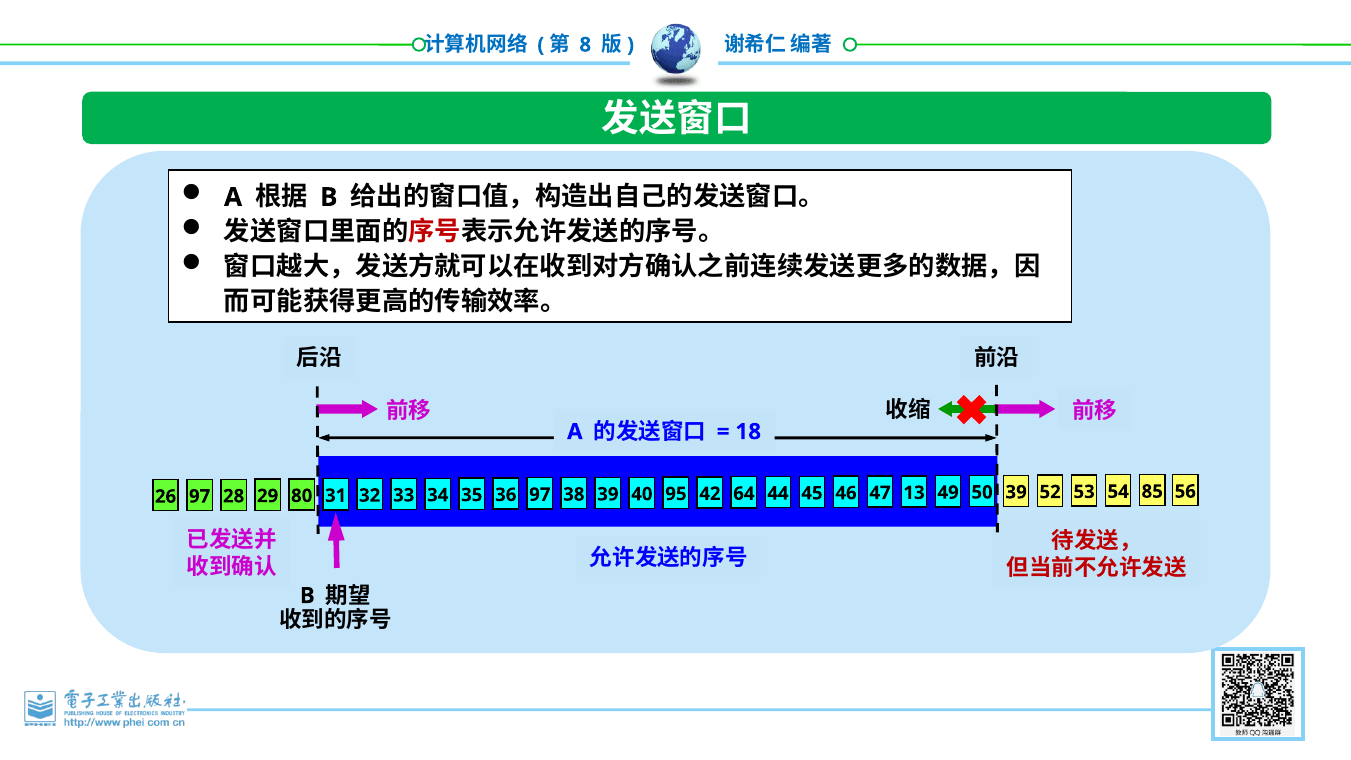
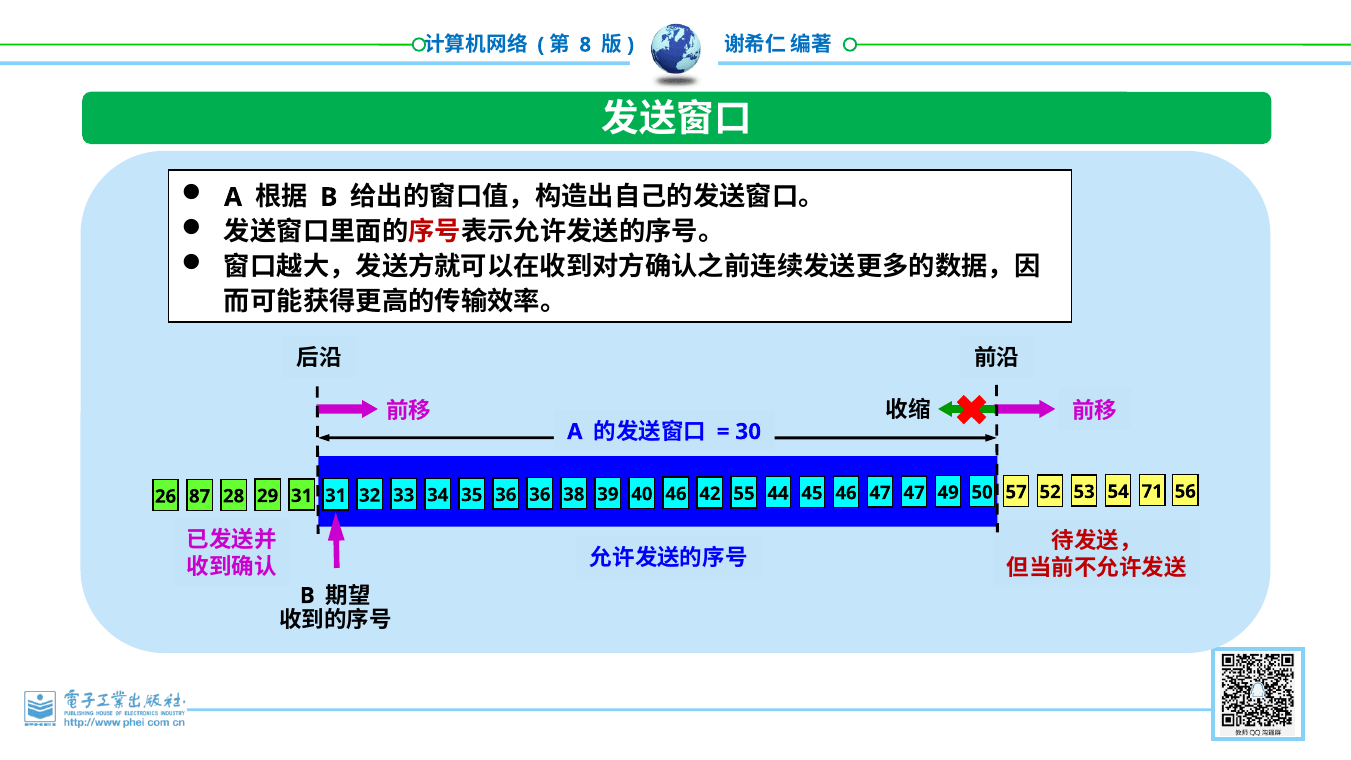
18: 18 -> 30
26 97: 97 -> 87
29 80: 80 -> 31
36 97: 97 -> 36
40 95: 95 -> 46
64: 64 -> 55
47 13: 13 -> 47
50 39: 39 -> 57
85: 85 -> 71
